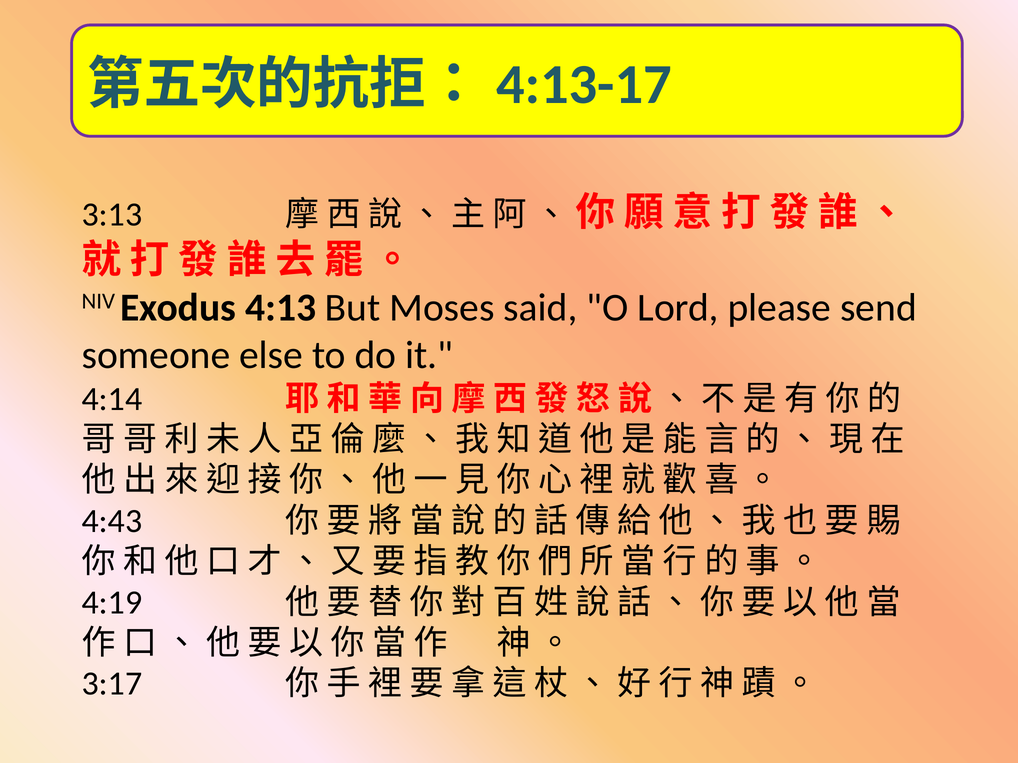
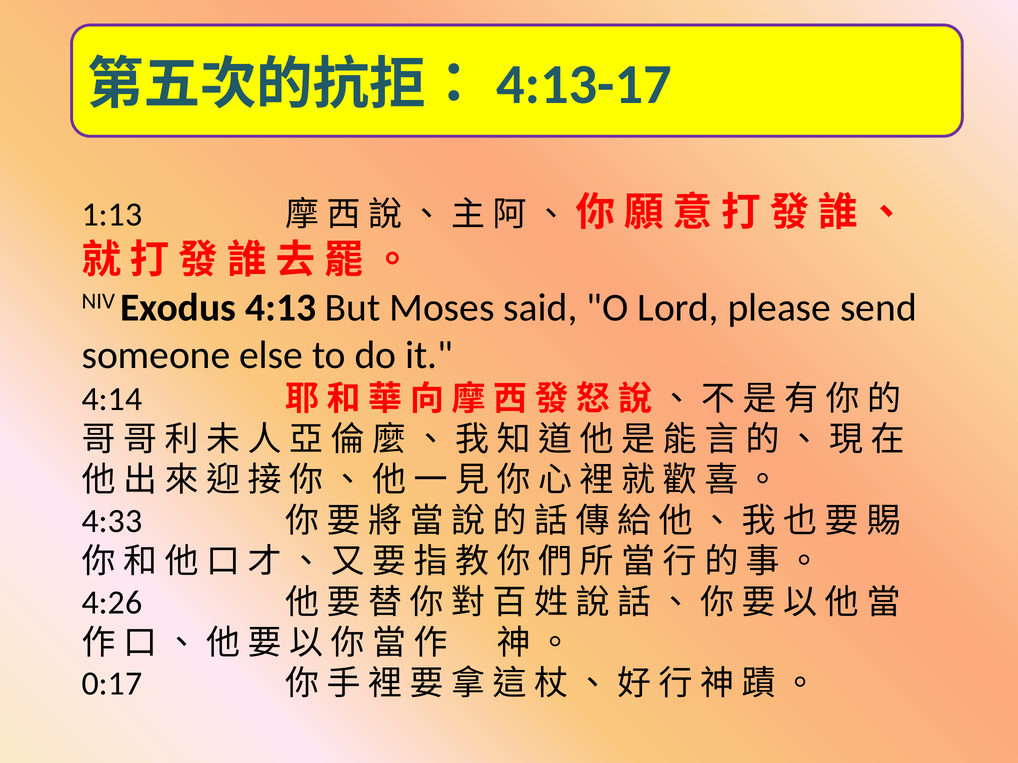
3:13: 3:13 -> 1:13
4:43: 4:43 -> 4:33
4:19: 4:19 -> 4:26
3:17: 3:17 -> 0:17
